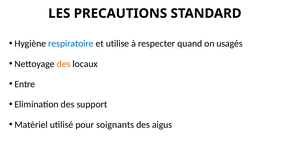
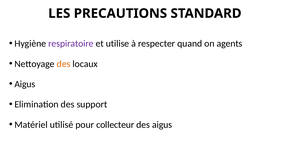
respiratoire colour: blue -> purple
usagés: usagés -> agents
Entre at (25, 84): Entre -> Aigus
soignants: soignants -> collecteur
